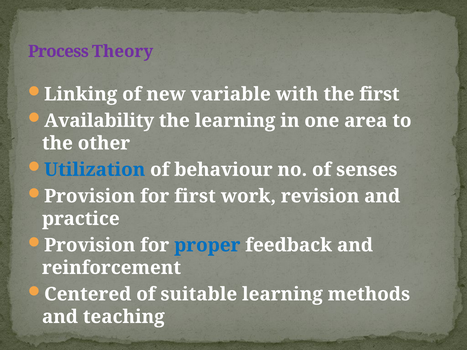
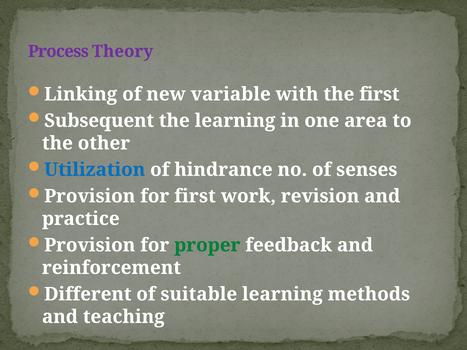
Availability: Availability -> Subsequent
behaviour: behaviour -> hindrance
proper colour: blue -> green
Centered: Centered -> Different
